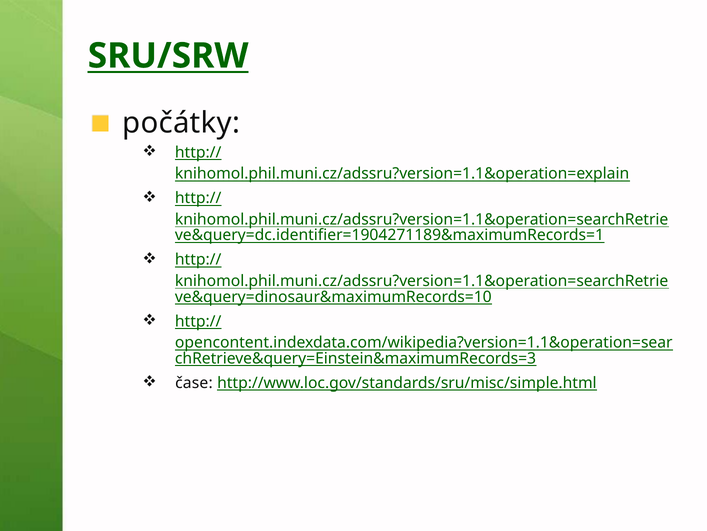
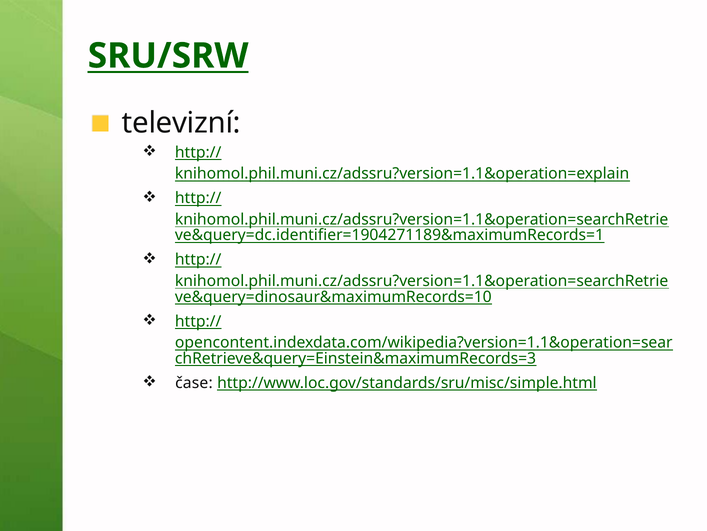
počátky: počátky -> televizní
